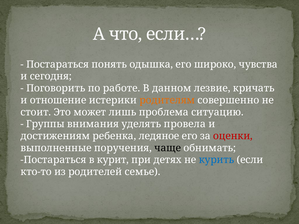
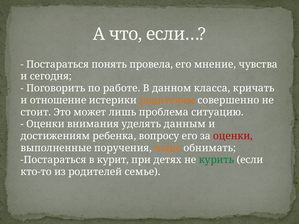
одышка: одышка -> провела
широко: широко -> мнение
лезвие: лезвие -> класса
Группы at (45, 124): Группы -> Оценки
провела: провела -> данным
ледяное: ледяное -> вопросу
чаще colour: black -> orange
курить colour: blue -> green
